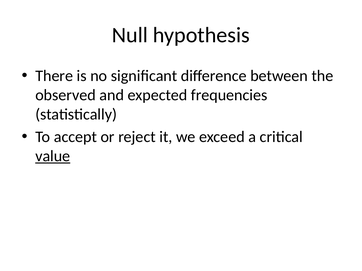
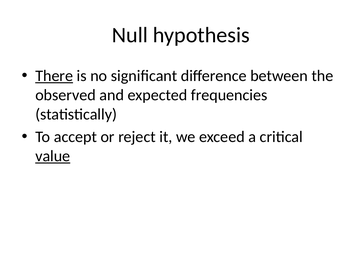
There underline: none -> present
